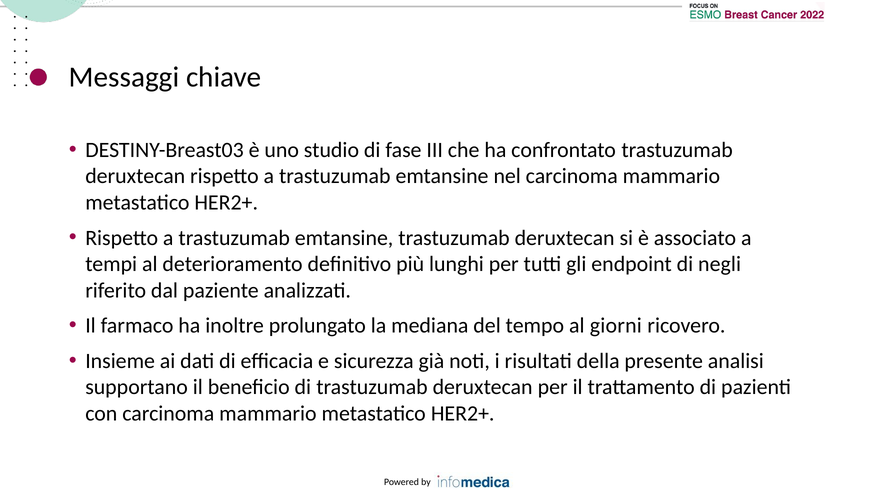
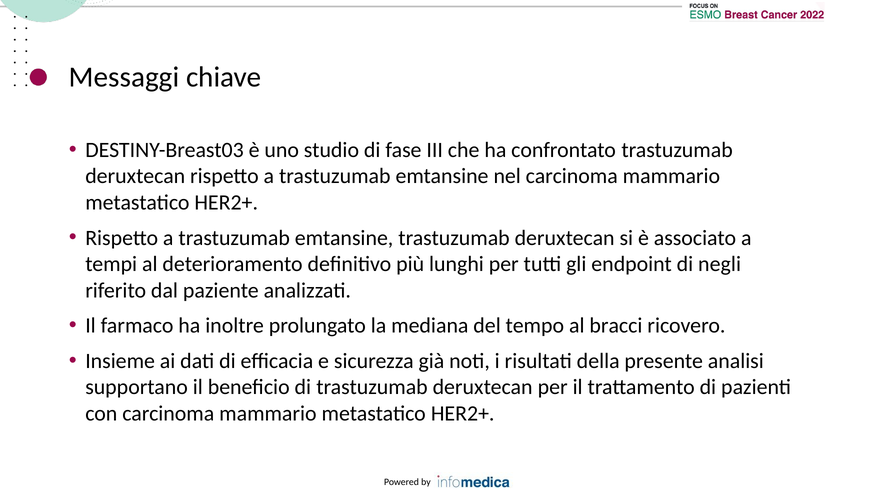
giorni: giorni -> bracci
